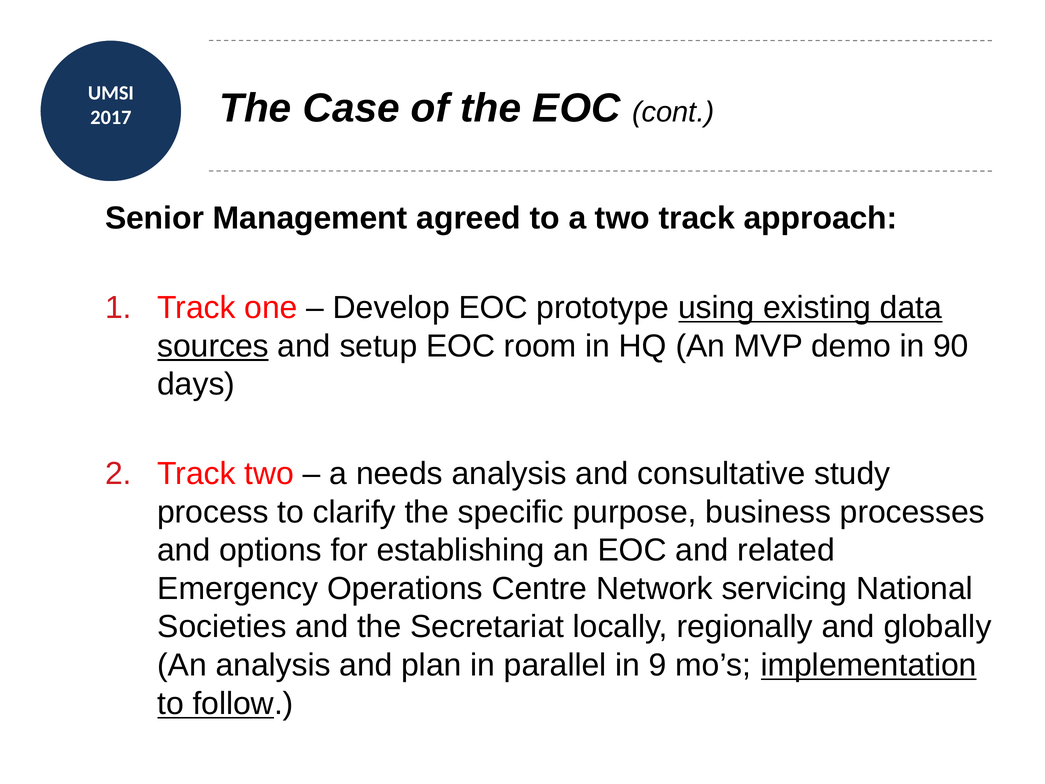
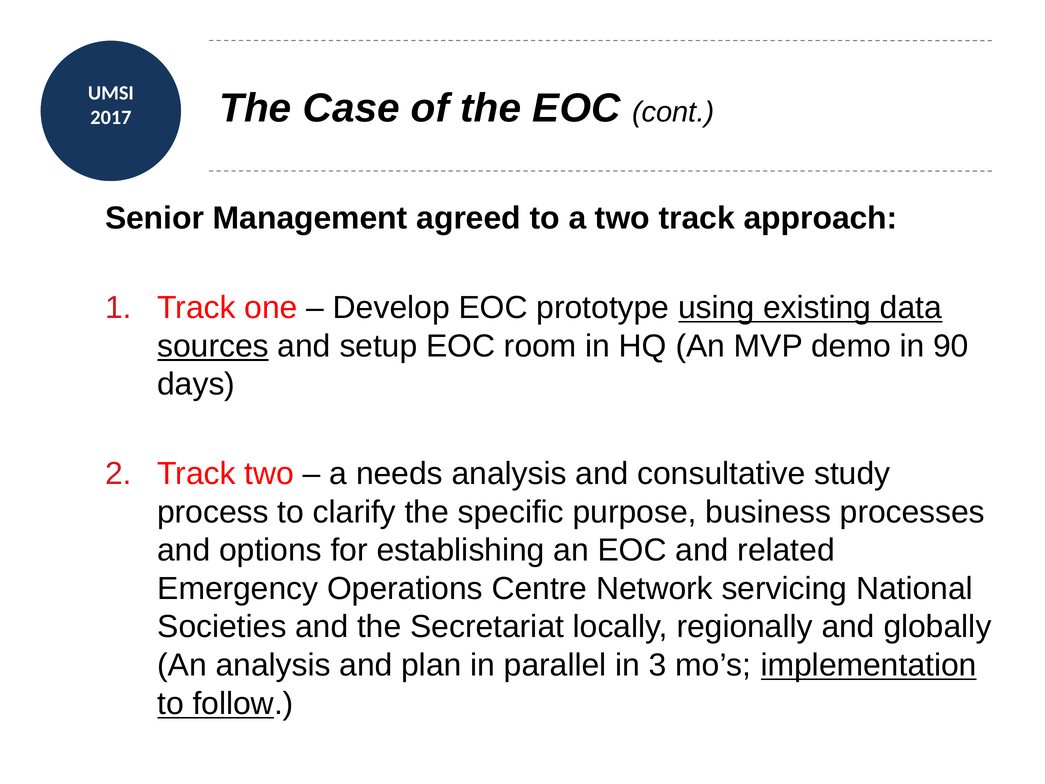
9: 9 -> 3
